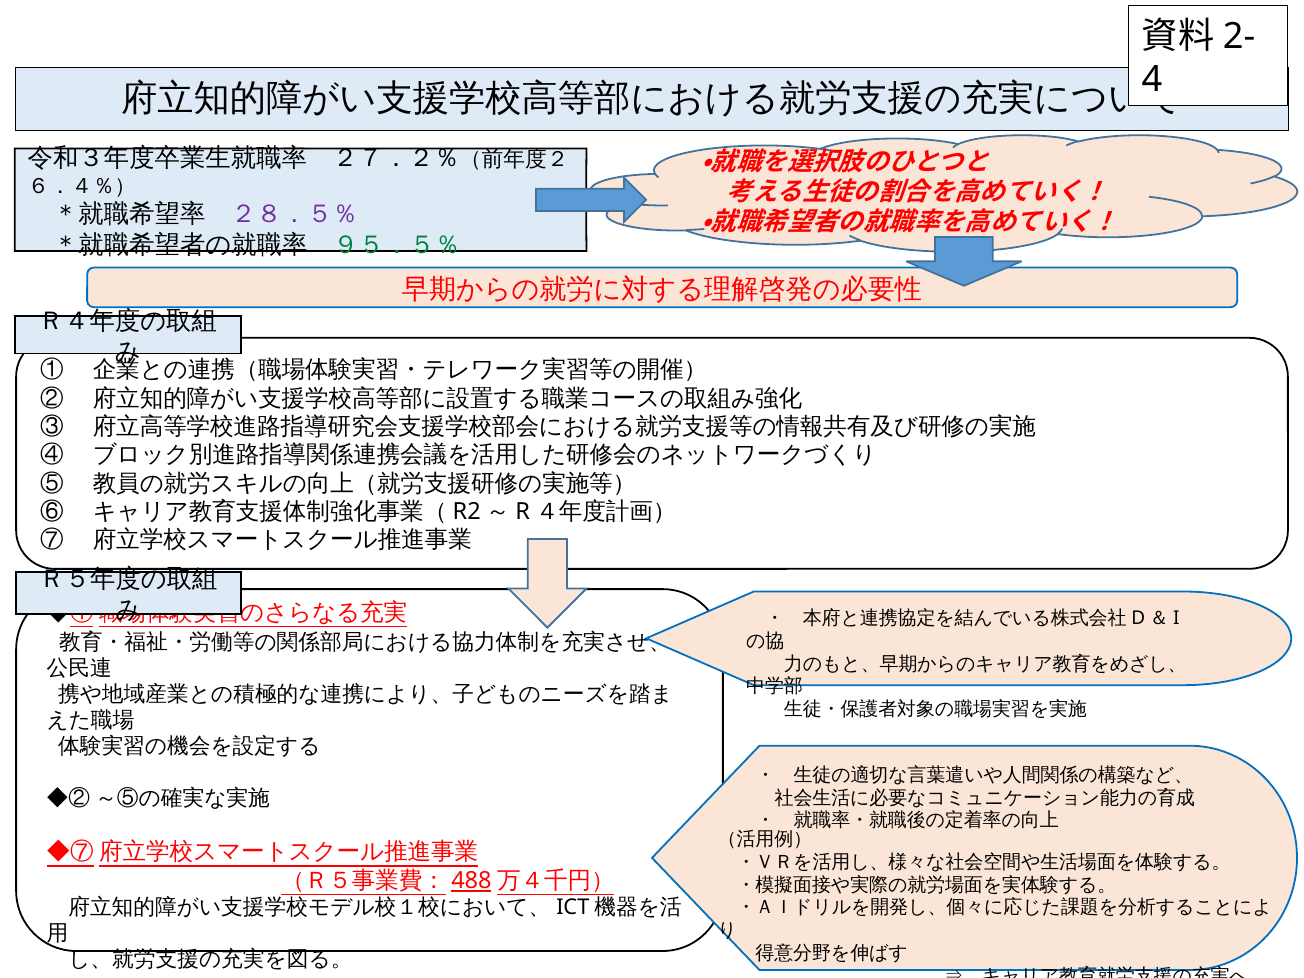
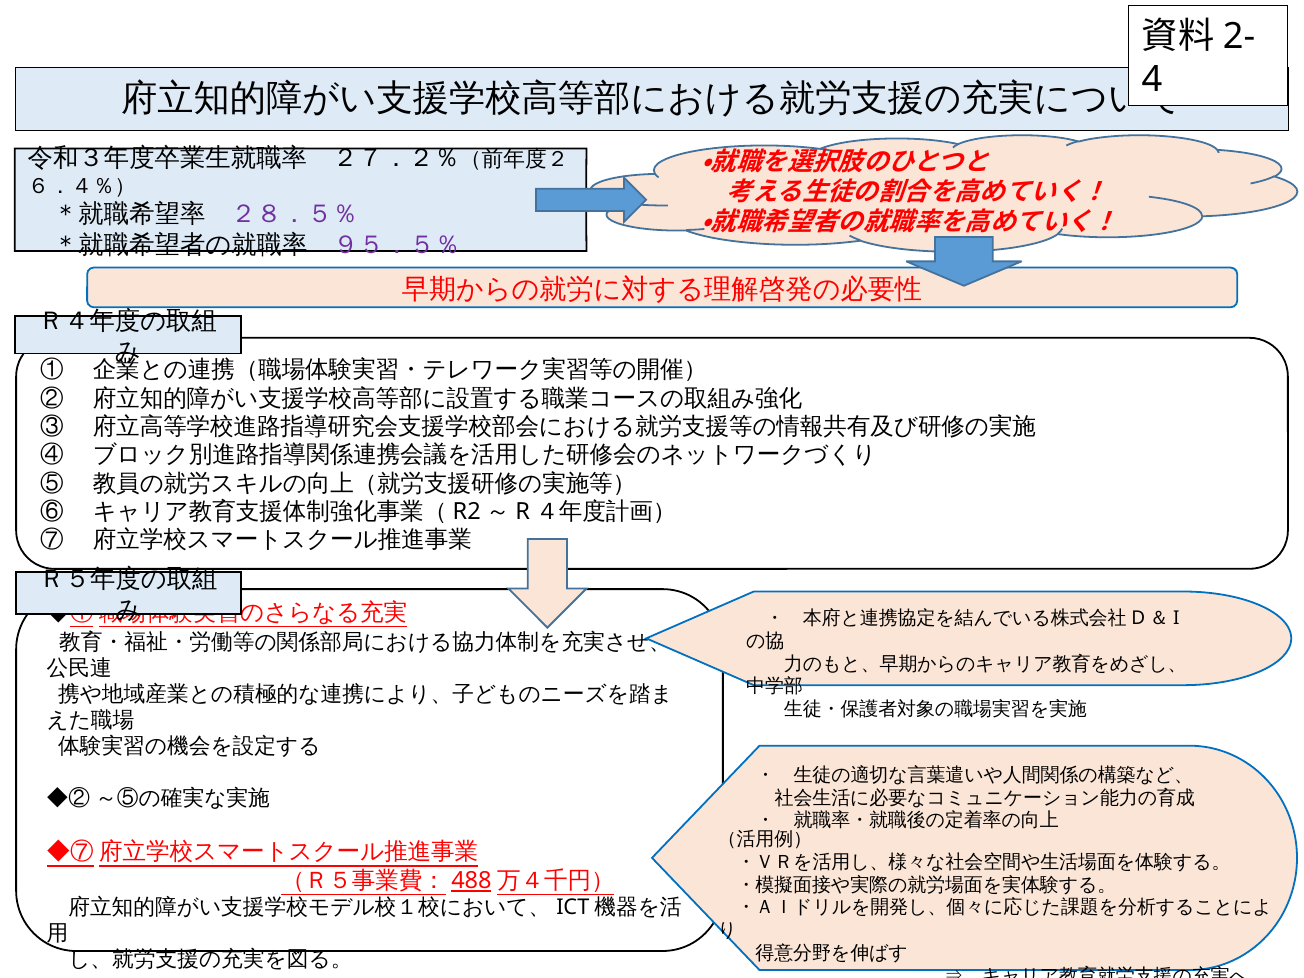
９５．５％ colour: green -> purple
